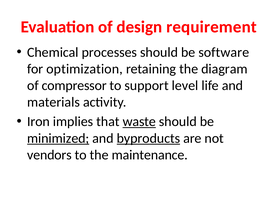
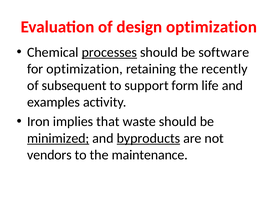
design requirement: requirement -> optimization
processes underline: none -> present
diagram: diagram -> recently
compressor: compressor -> subsequent
level: level -> form
materials: materials -> examples
waste underline: present -> none
